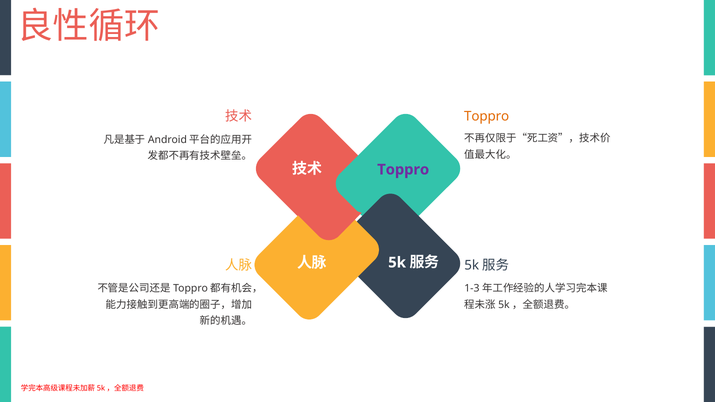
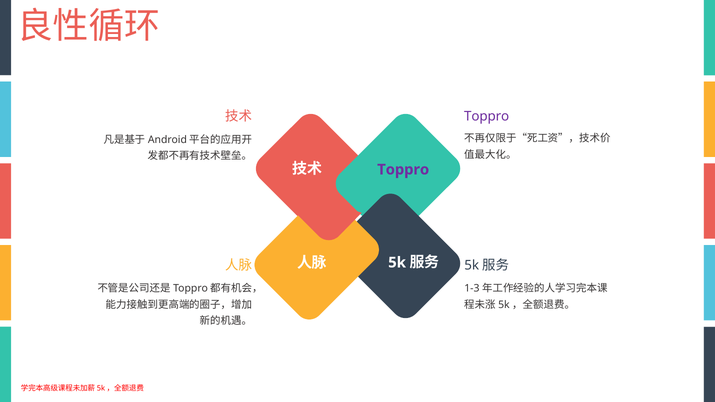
Toppro at (487, 116) colour: orange -> purple
